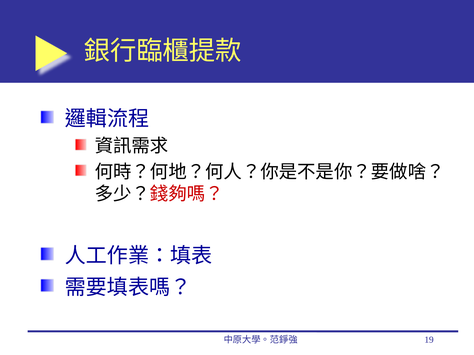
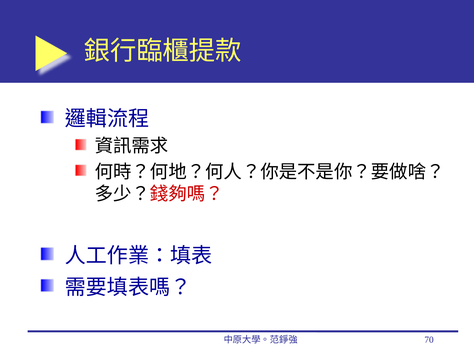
19: 19 -> 70
